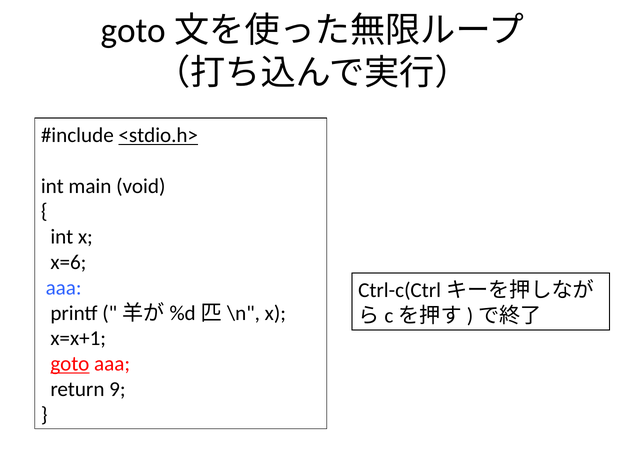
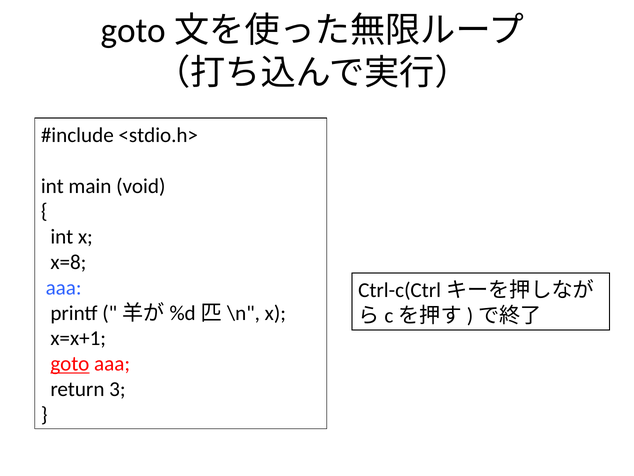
<stdio.h> underline: present -> none
x=6: x=6 -> x=8
9: 9 -> 3
